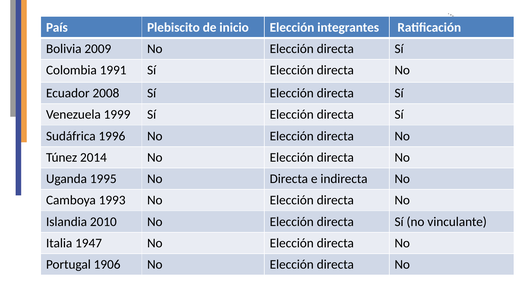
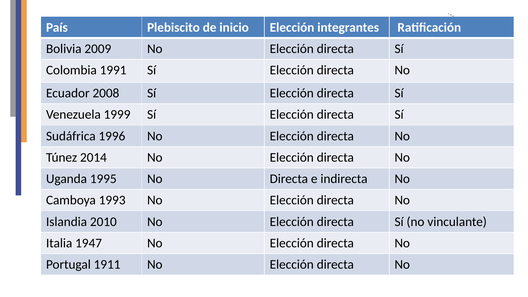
1906: 1906 -> 1911
